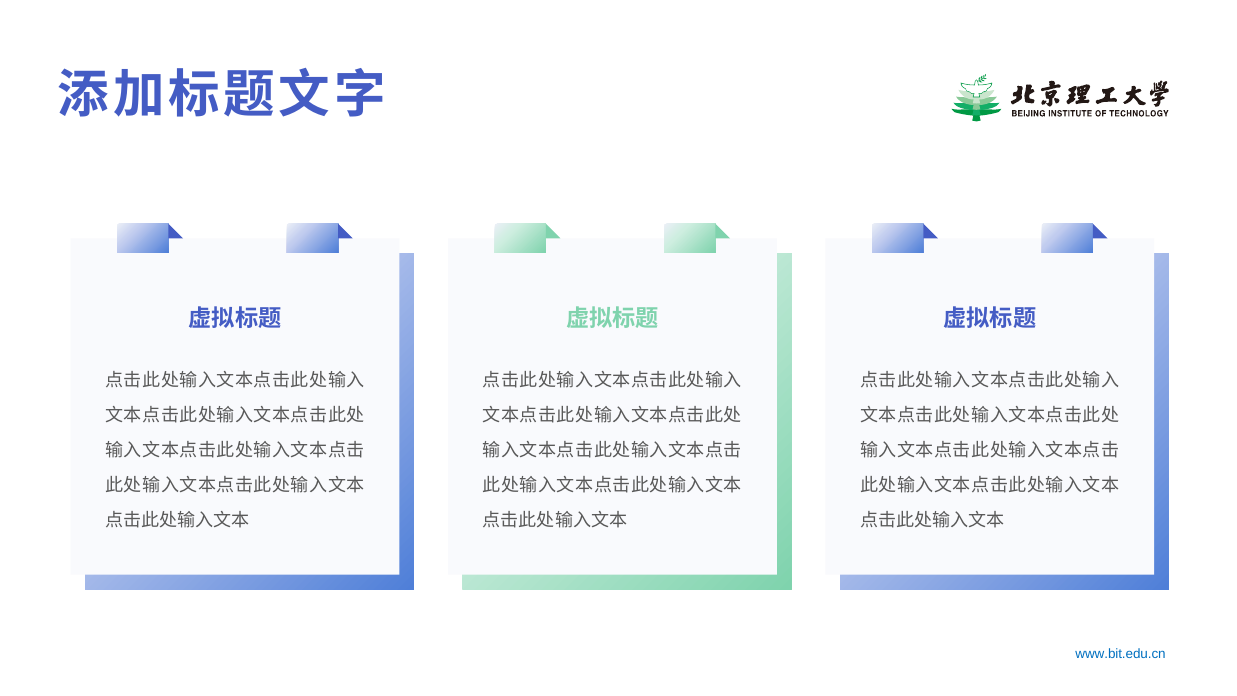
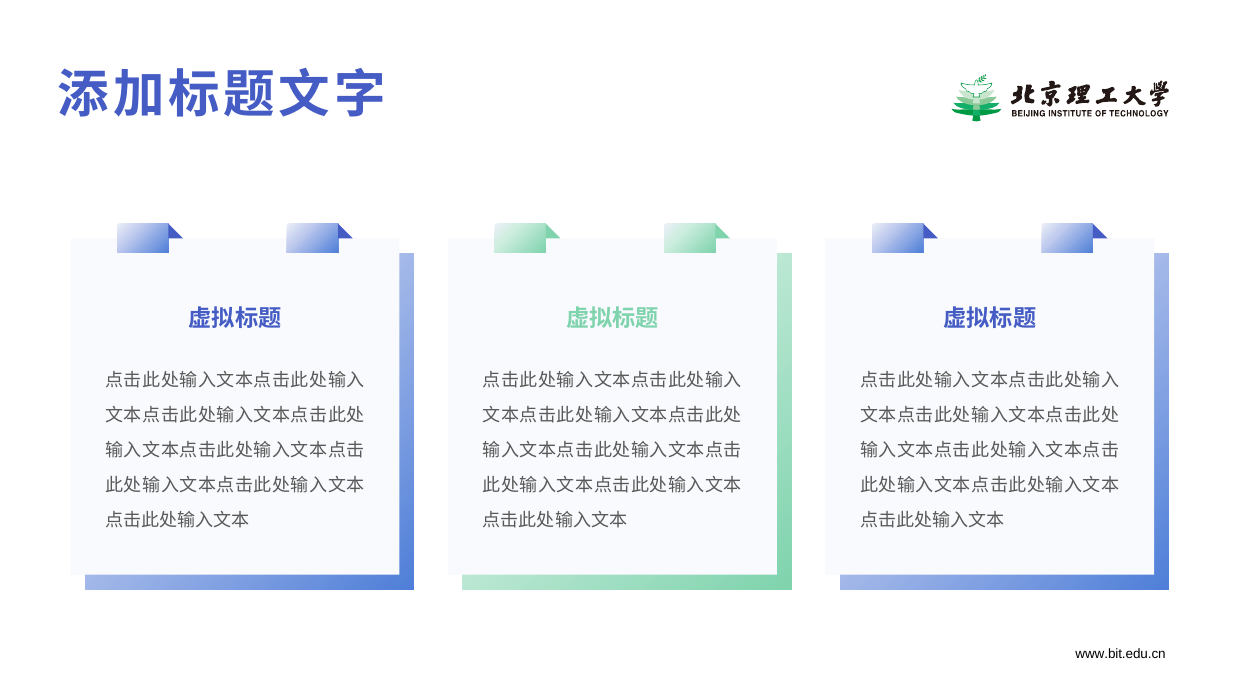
www.bit.edu.cn colour: blue -> black
